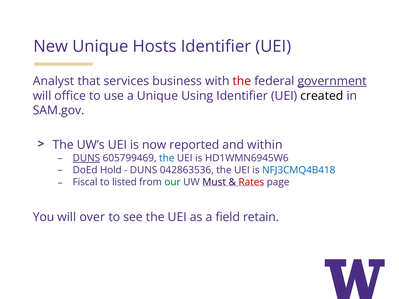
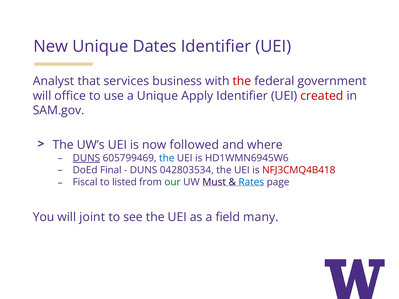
Hosts: Hosts -> Dates
government underline: present -> none
Using: Using -> Apply
created colour: black -> red
reported: reported -> followed
within: within -> where
Hold: Hold -> Final
042863536: 042863536 -> 042803534
NFJ3CMQ4B418 colour: blue -> red
Rates colour: red -> blue
over: over -> joint
retain: retain -> many
